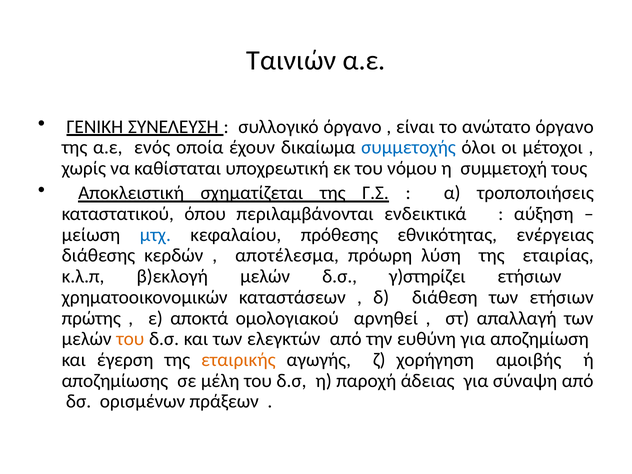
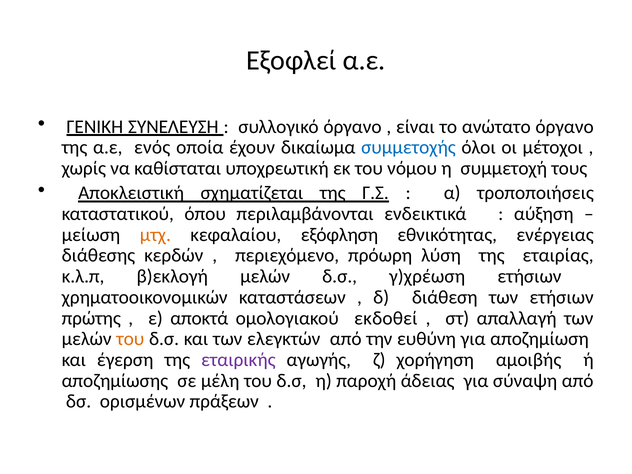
Ταινιών: Ταινιών -> Εξοφλεί
μτχ colour: blue -> orange
πρόθεσης: πρόθεσης -> εξόφληση
αποτέλεσμα: αποτέλεσμα -> περιεχόμενο
γ)στηρίζει: γ)στηρίζει -> γ)χρέωση
αρνηθεί: αρνηθεί -> εκδοθεί
εταιρικής colour: orange -> purple
